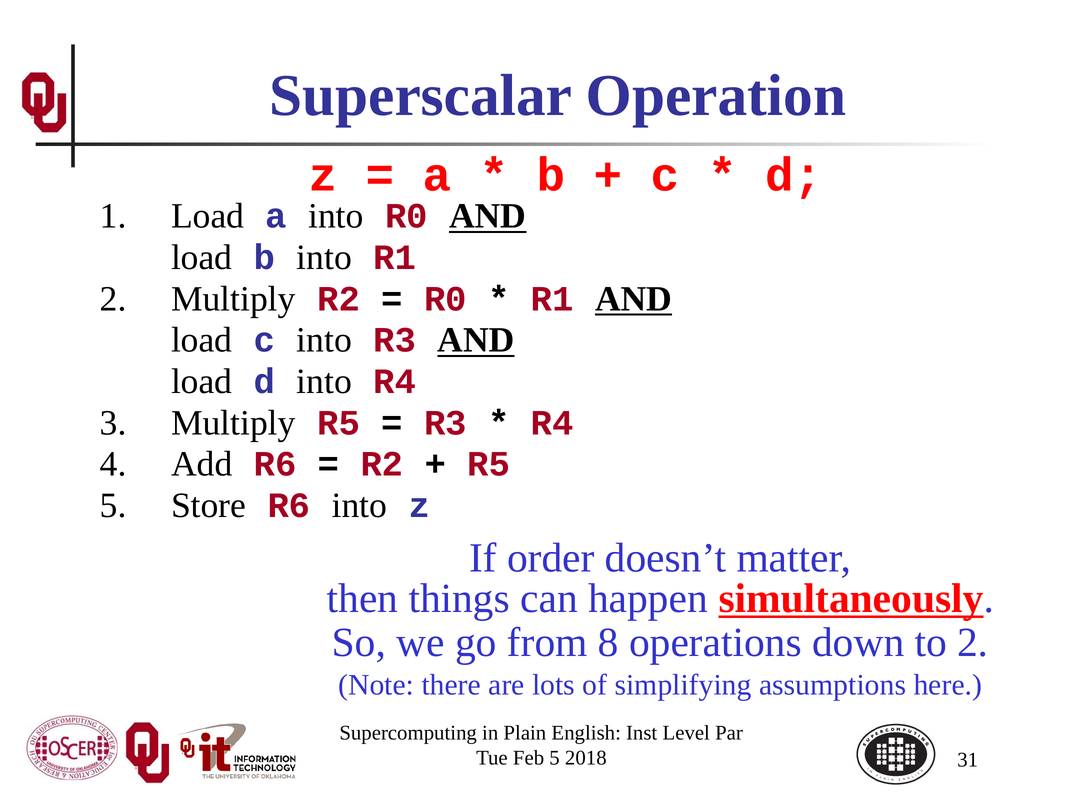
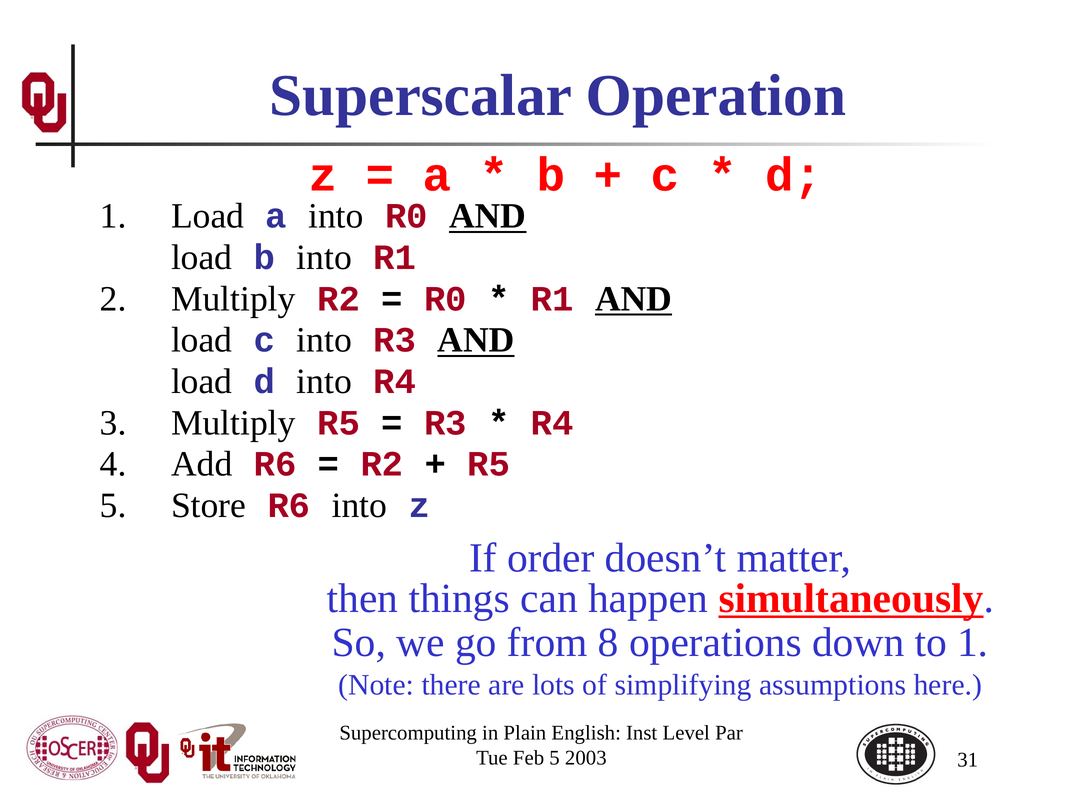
to 2: 2 -> 1
2018: 2018 -> 2003
